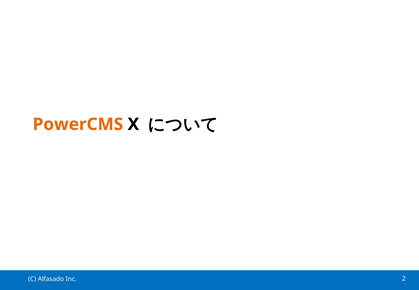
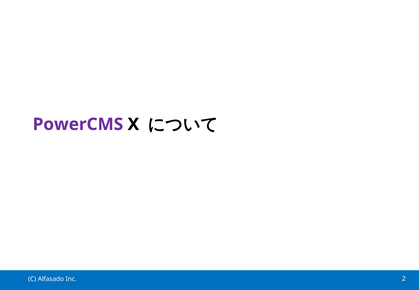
PowerCMS colour: orange -> purple
